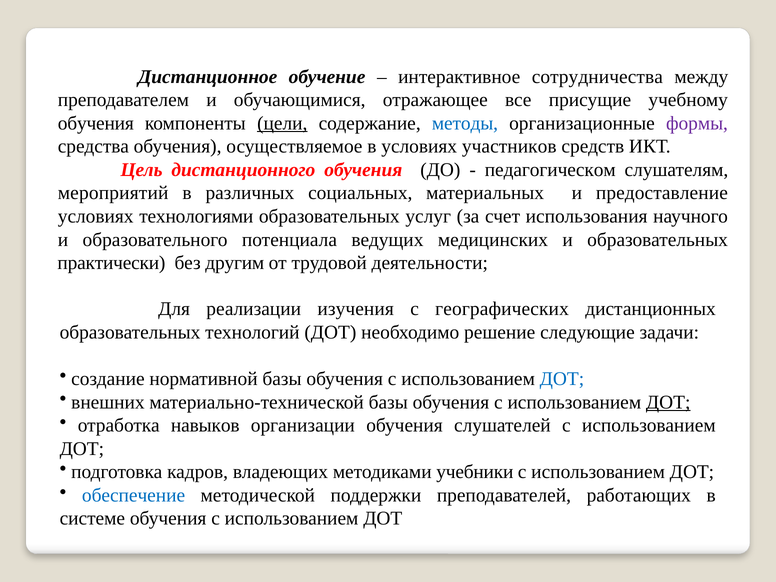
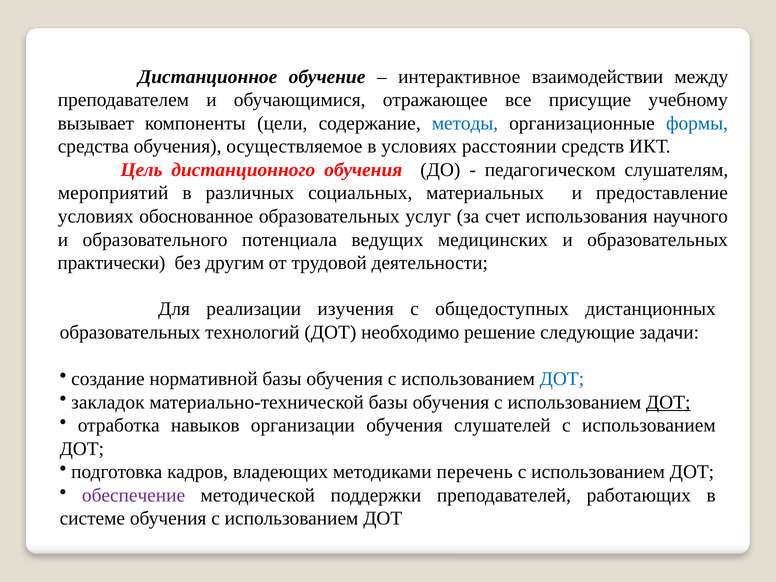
сотрудничества: сотрудничества -> взаимодействии
обучения at (96, 123): обучения -> вызывает
цели underline: present -> none
формы colour: purple -> blue
участников: участников -> расстоянии
технологиями: технологиями -> обоснованное
географических: географических -> общедоступных
внешних: внешних -> закладок
учебники: учебники -> перечень
обеспечение colour: blue -> purple
